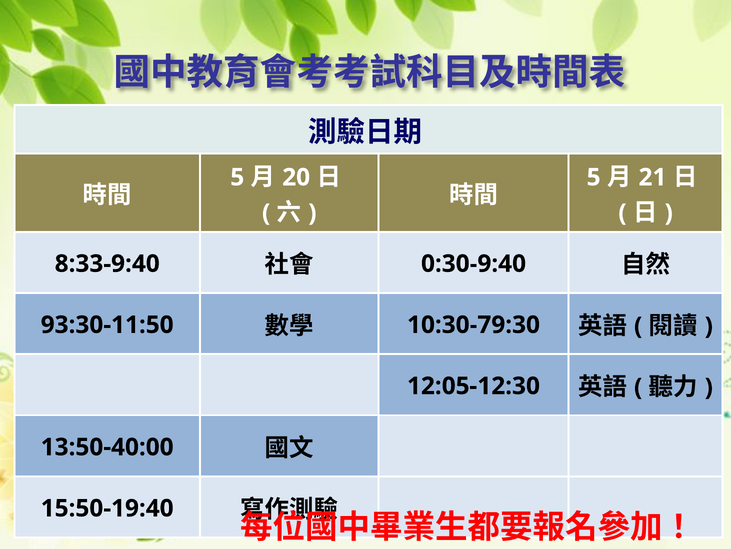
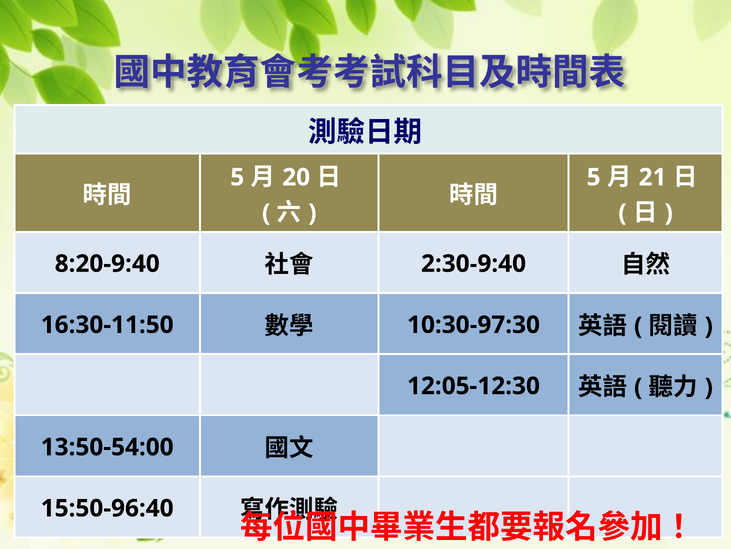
8:33-9:40: 8:33-9:40 -> 8:20-9:40
0:30-9:40: 0:30-9:40 -> 2:30-9:40
93:30-11:50: 93:30-11:50 -> 16:30-11:50
10:30-79:30: 10:30-79:30 -> 10:30-97:30
13:50-40:00: 13:50-40:00 -> 13:50-54:00
15:50-19:40: 15:50-19:40 -> 15:50-96:40
